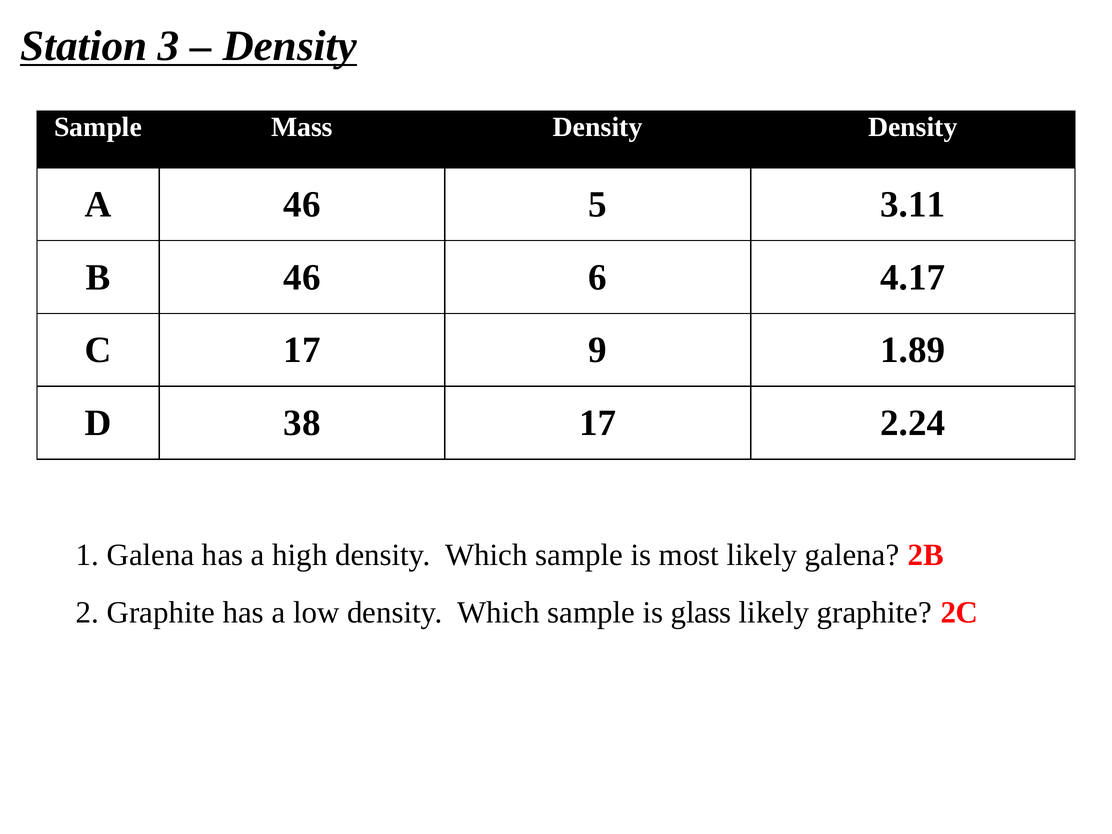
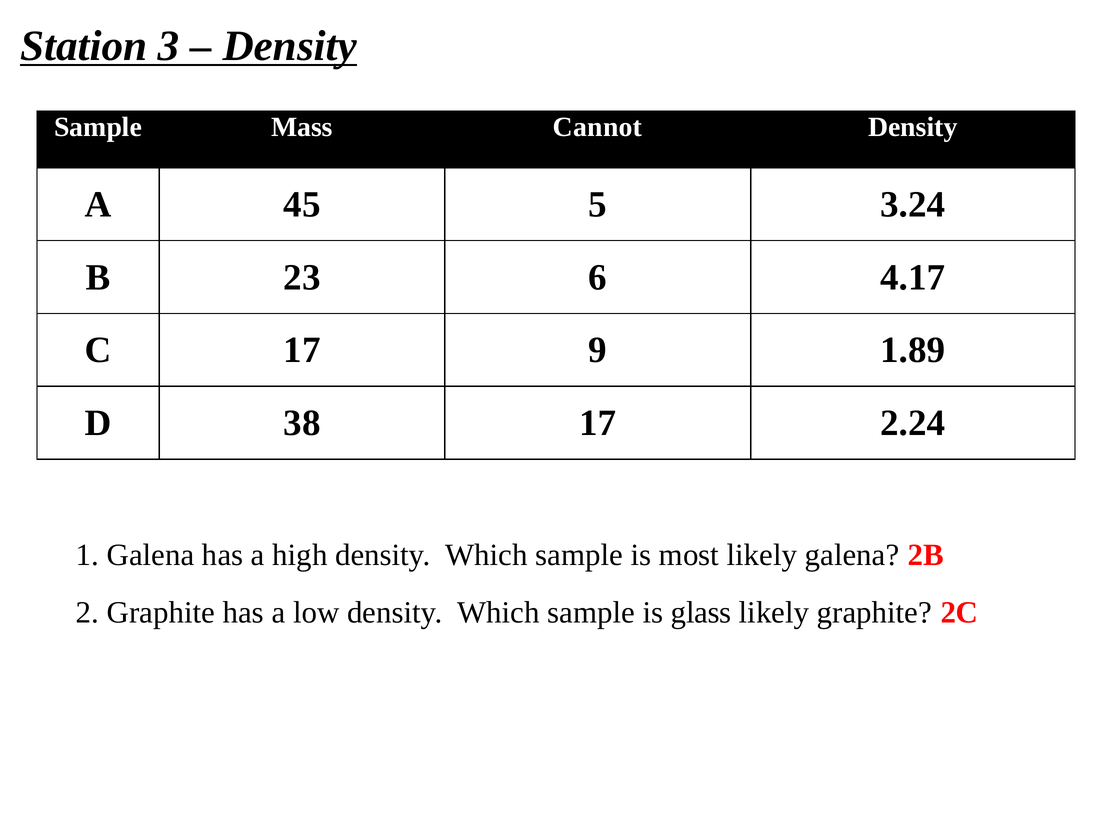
Mass Density: Density -> Cannot
A 46: 46 -> 45
3.11: 3.11 -> 3.24
B 46: 46 -> 23
